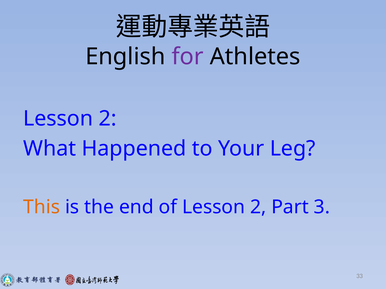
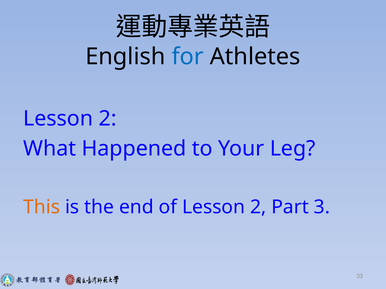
for colour: purple -> blue
